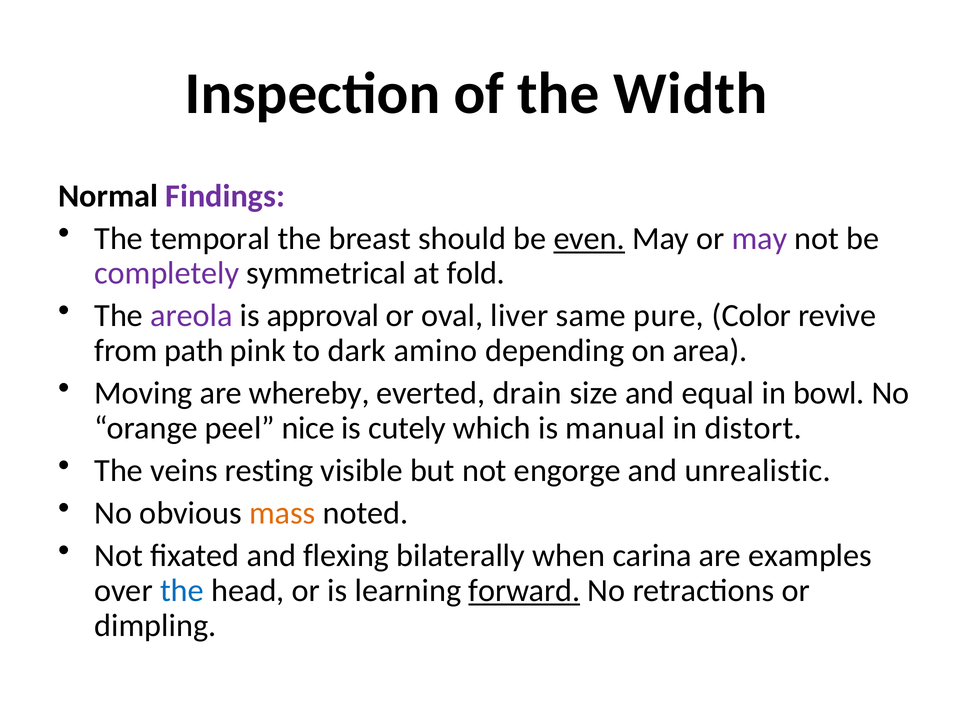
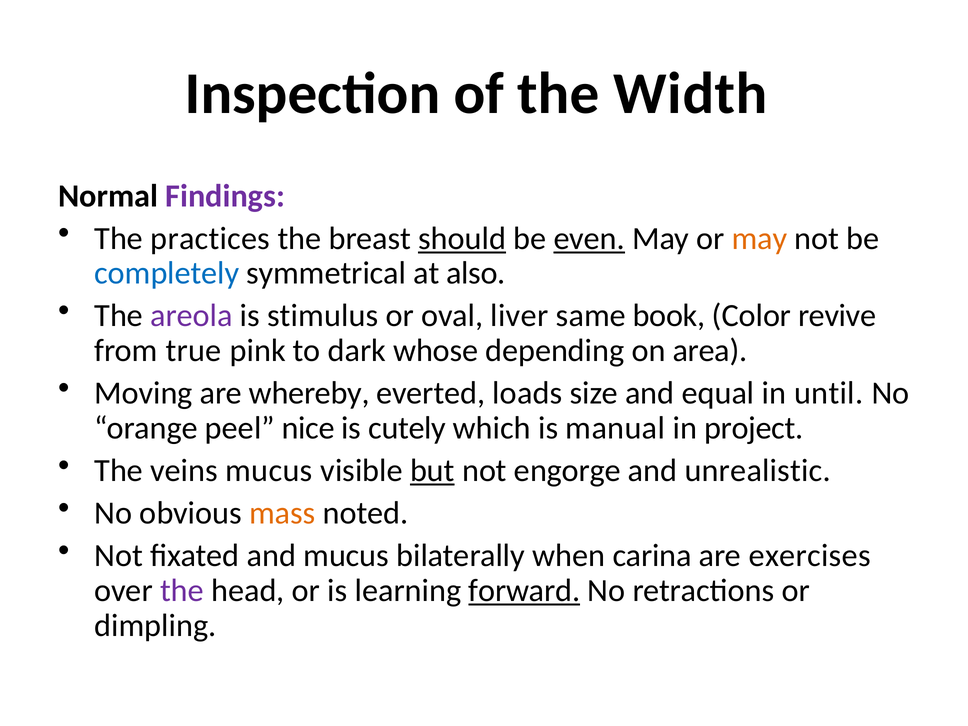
temporal: temporal -> practices
should underline: none -> present
may at (760, 238) colour: purple -> orange
completely colour: purple -> blue
fold: fold -> also
approval: approval -> stimulus
pure: pure -> book
path: path -> true
amino: amino -> whose
drain: drain -> loads
bowl: bowl -> until
distort: distort -> project
veins resting: resting -> mucus
but underline: none -> present
and flexing: flexing -> mucus
examples: examples -> exercises
the at (182, 591) colour: blue -> purple
